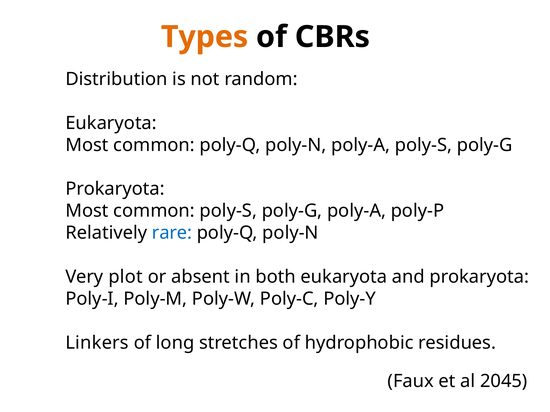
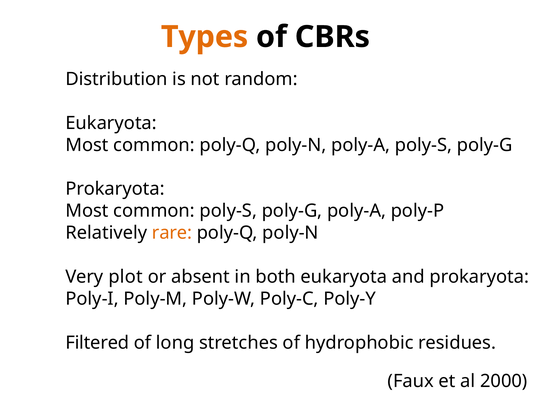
rare colour: blue -> orange
Linkers: Linkers -> Filtered
2045: 2045 -> 2000
